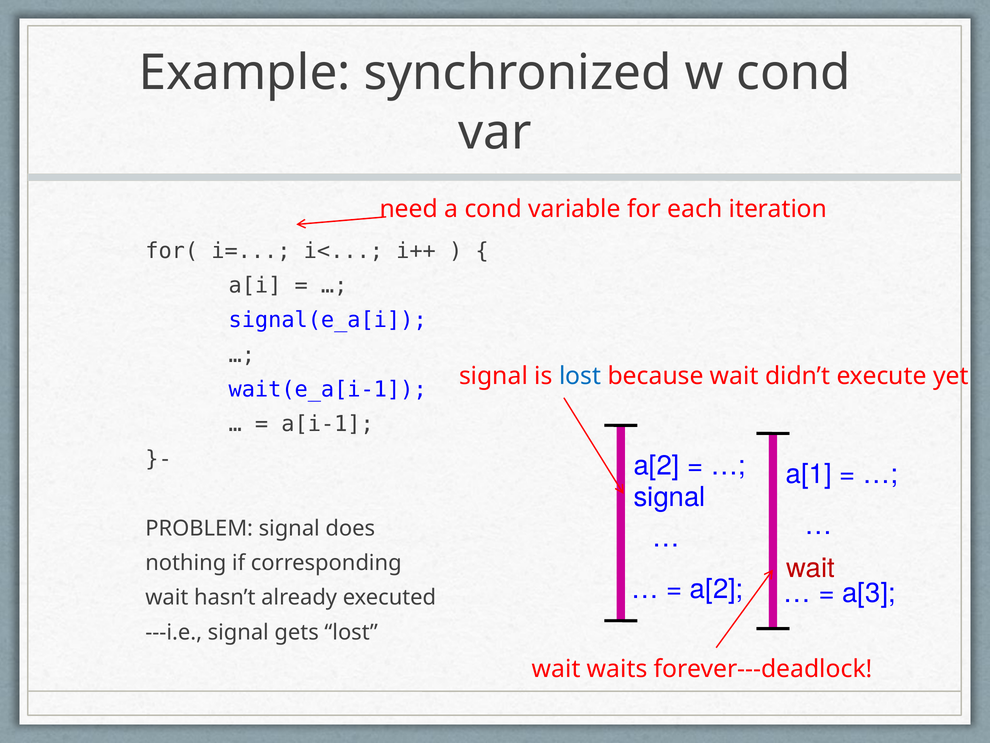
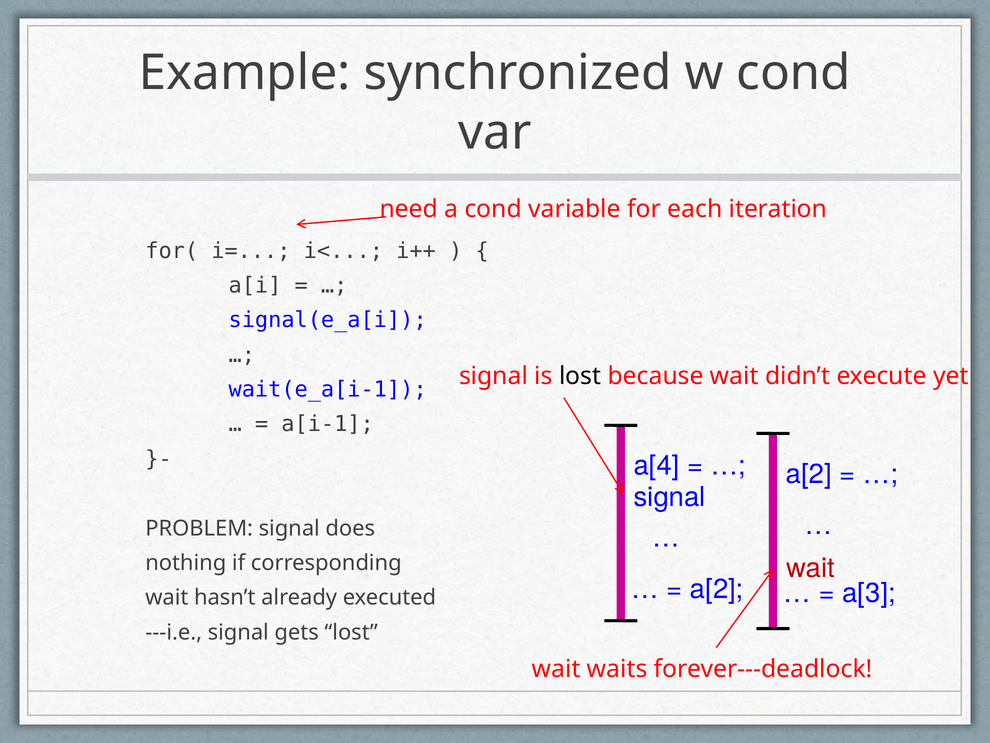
lost at (580, 376) colour: blue -> black
a[2 at (657, 466): a[2 -> a[4
a[1 at (809, 474): a[1 -> a[2
